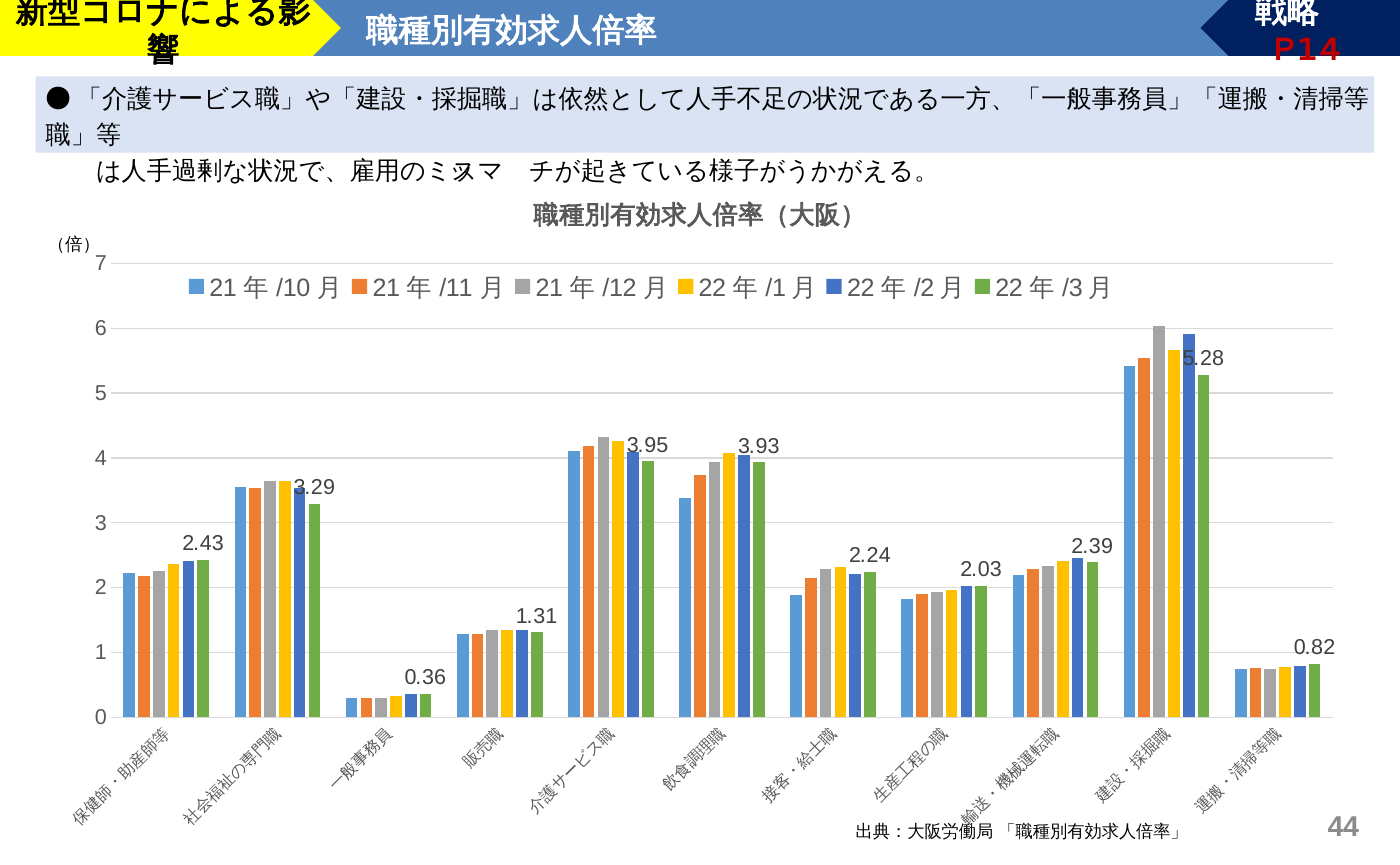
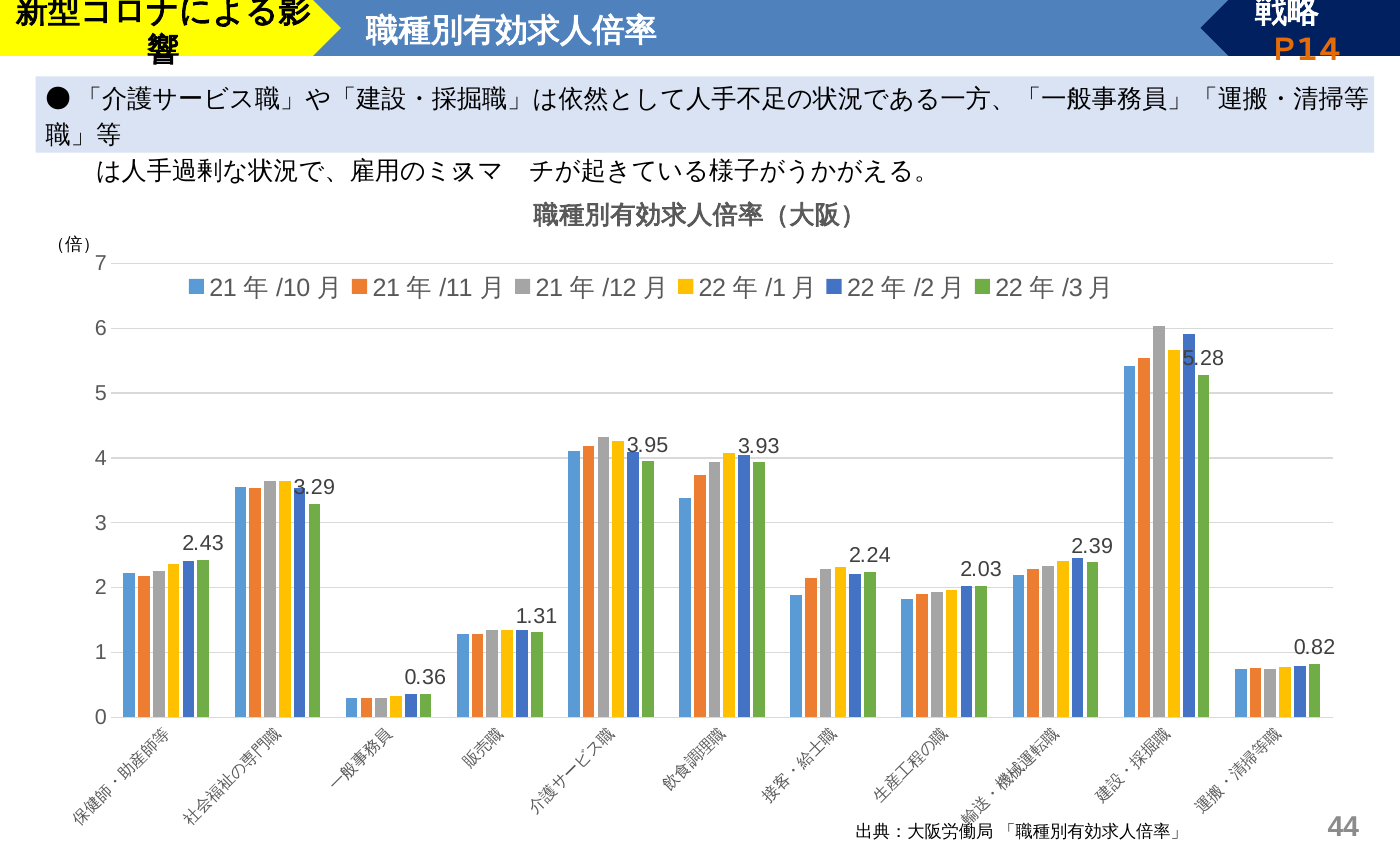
P14 colour: red -> orange
